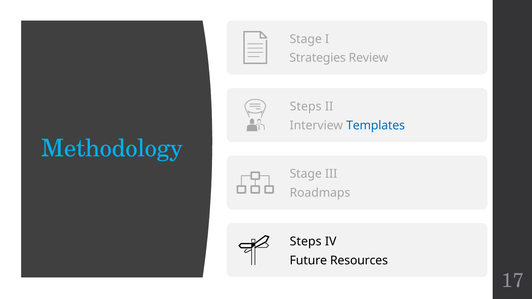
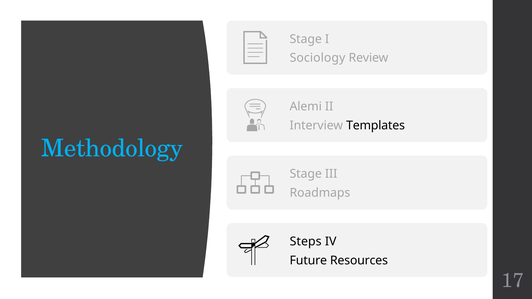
Strategies: Strategies -> Sociology
Steps at (306, 107): Steps -> Alemi
Templates colour: blue -> black
